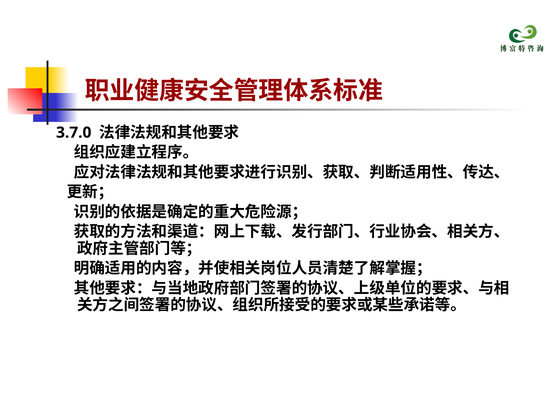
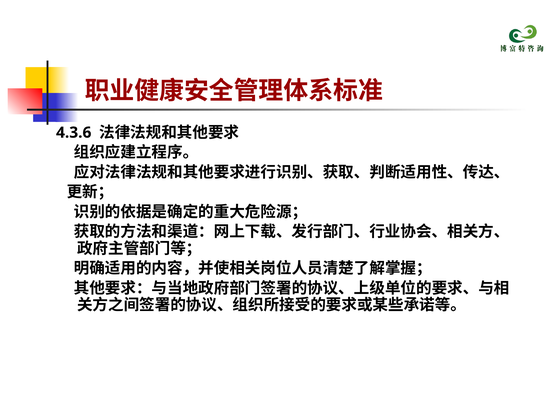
3.7.0: 3.7.0 -> 4.3.6
